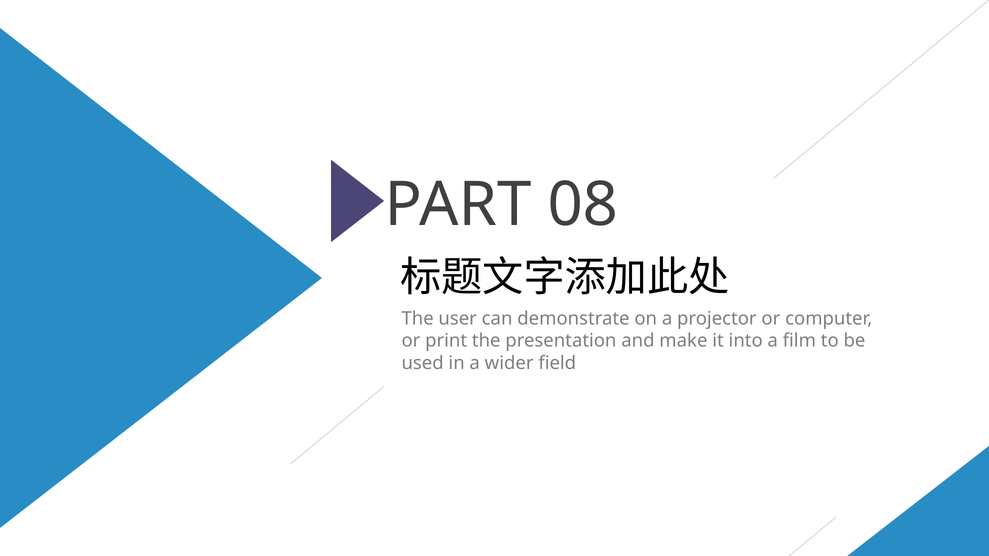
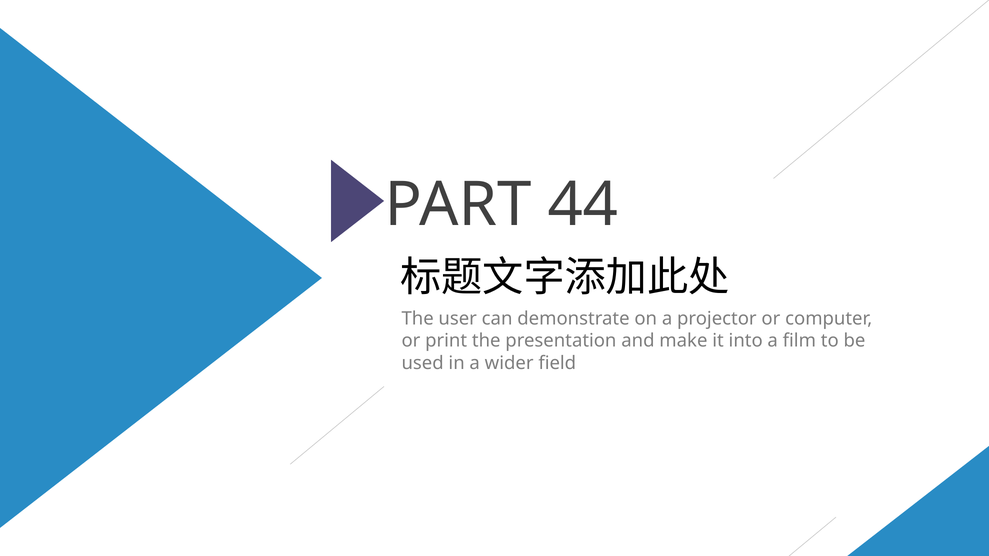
08: 08 -> 44
